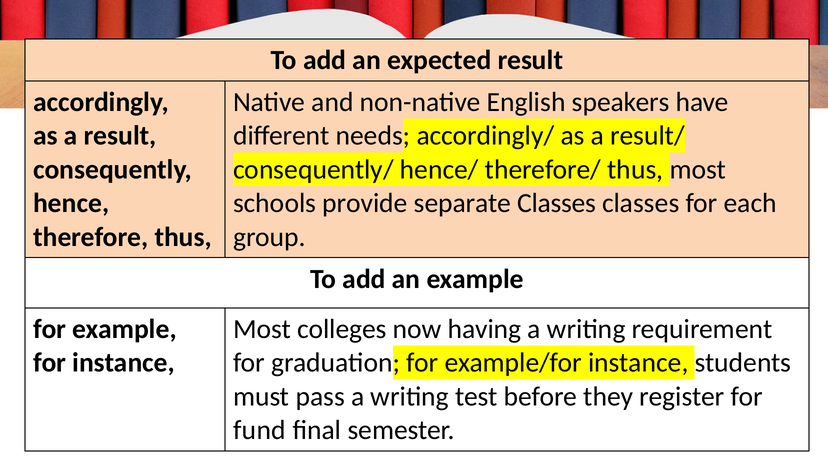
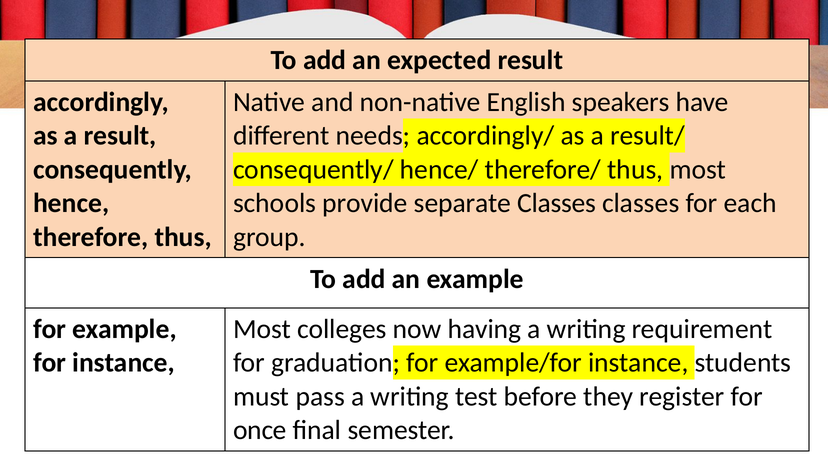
fund: fund -> once
